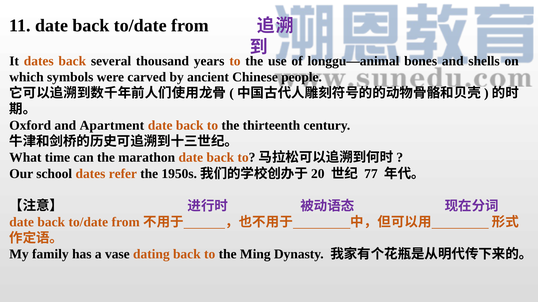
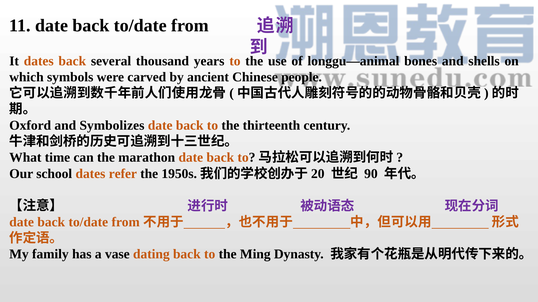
Apartment: Apartment -> Symbolizes
77: 77 -> 90
